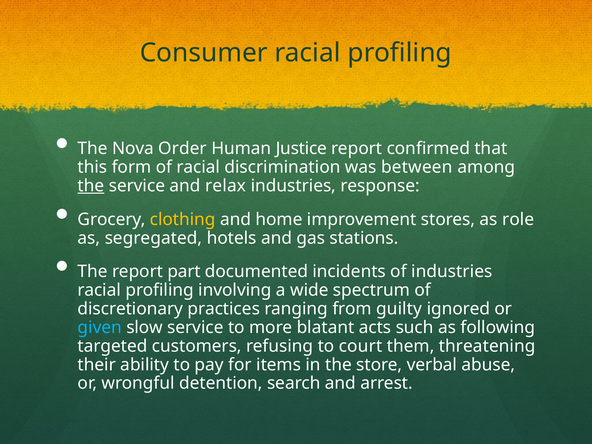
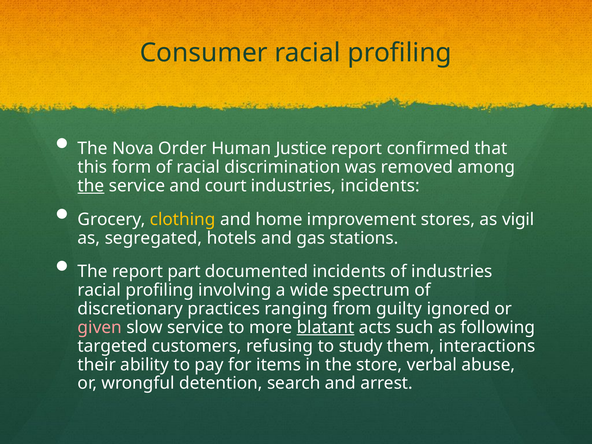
between: between -> removed
relax: relax -> court
industries response: response -> incidents
role: role -> vigil
given colour: light blue -> pink
blatant underline: none -> present
court: court -> study
threatening: threatening -> interactions
